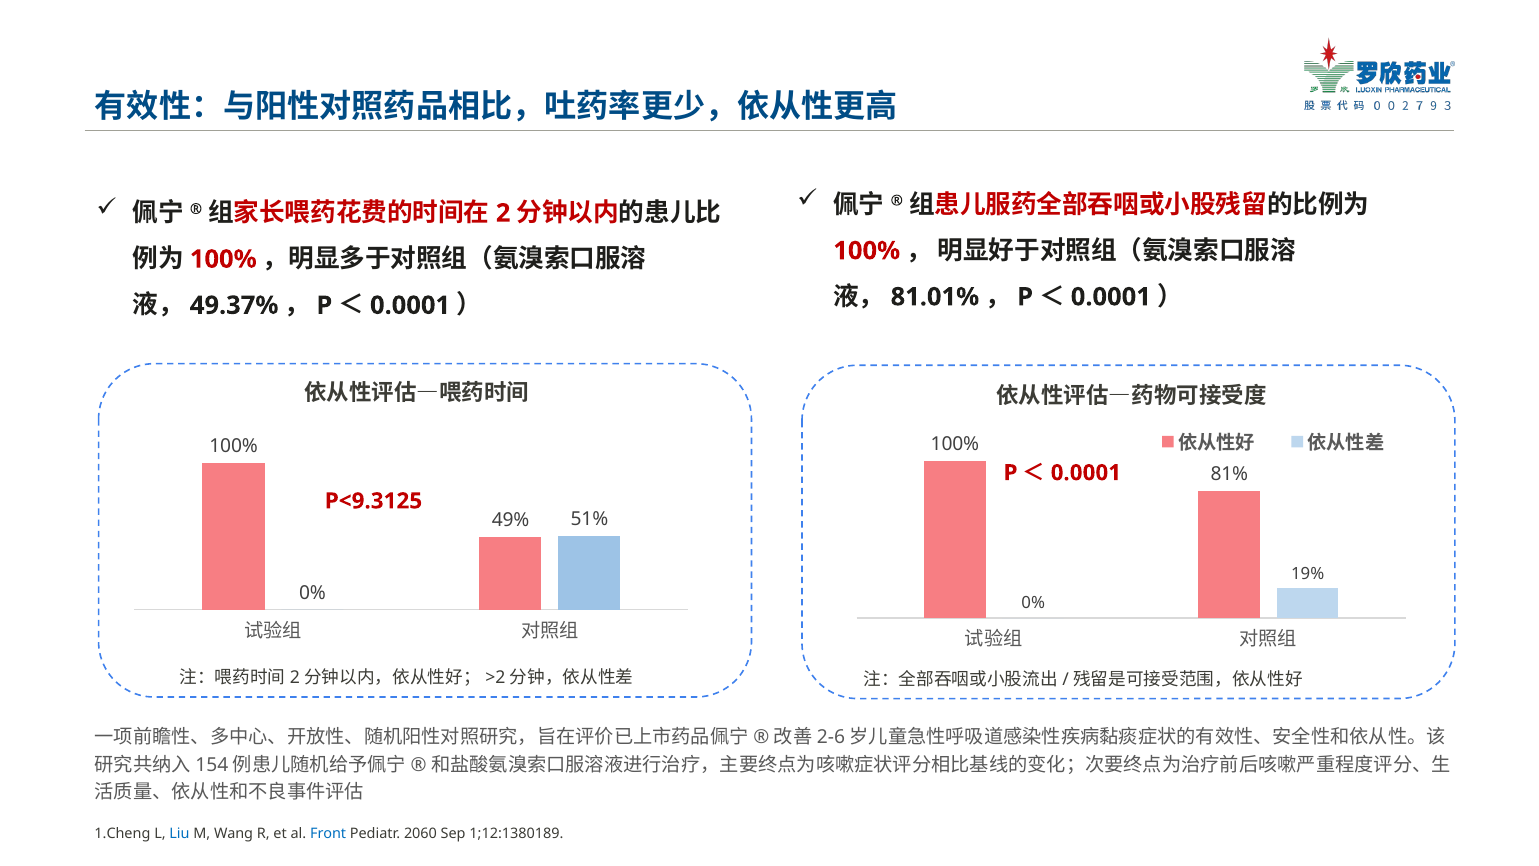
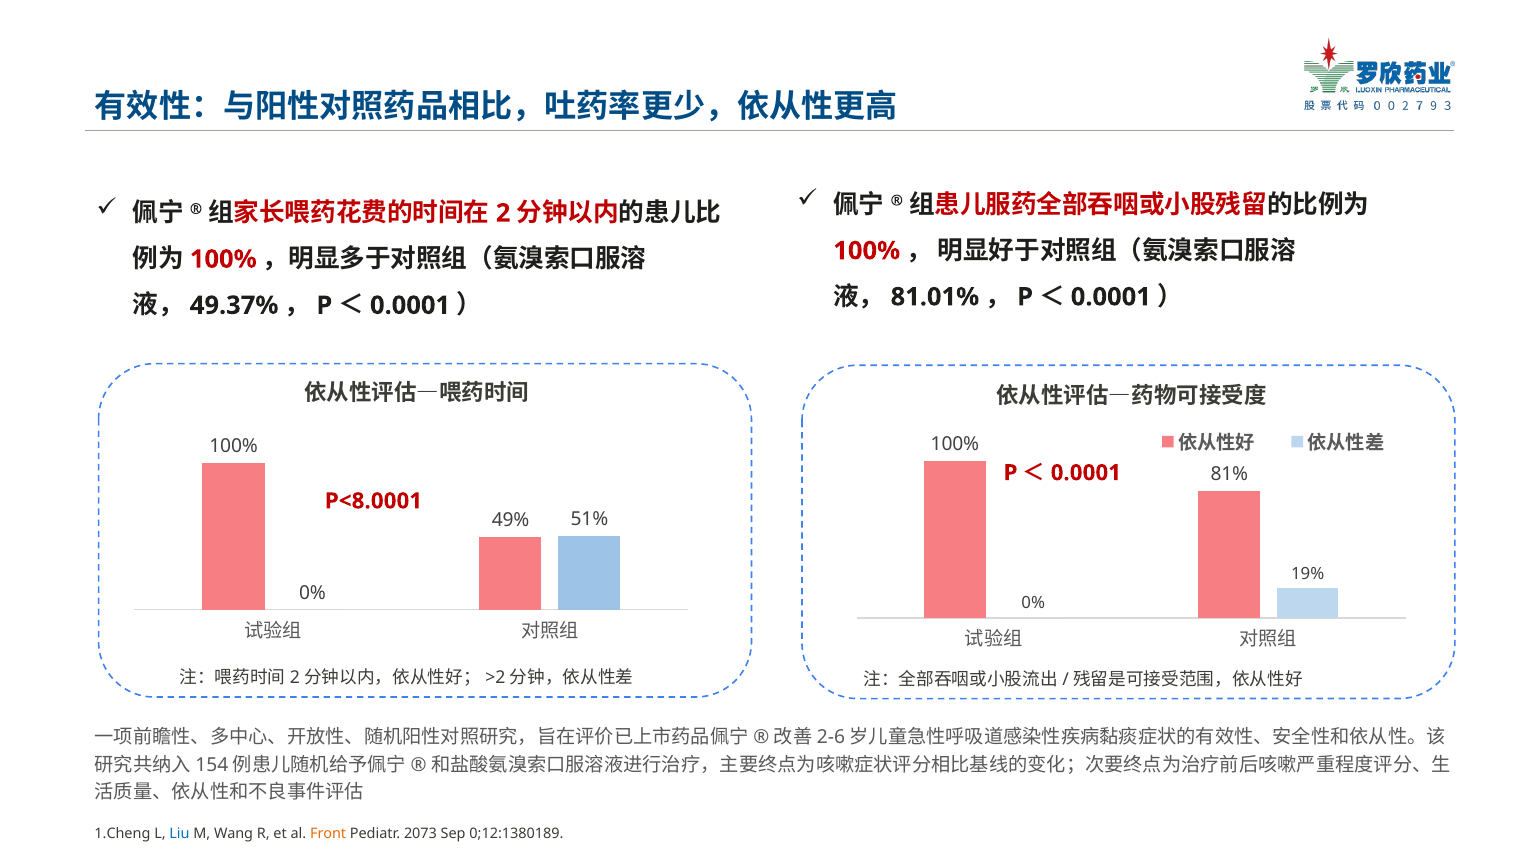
P<9.3125: P<9.3125 -> P<8.0001
Front colour: blue -> orange
2060: 2060 -> 2073
1;12:1380189: 1;12:1380189 -> 0;12:1380189
